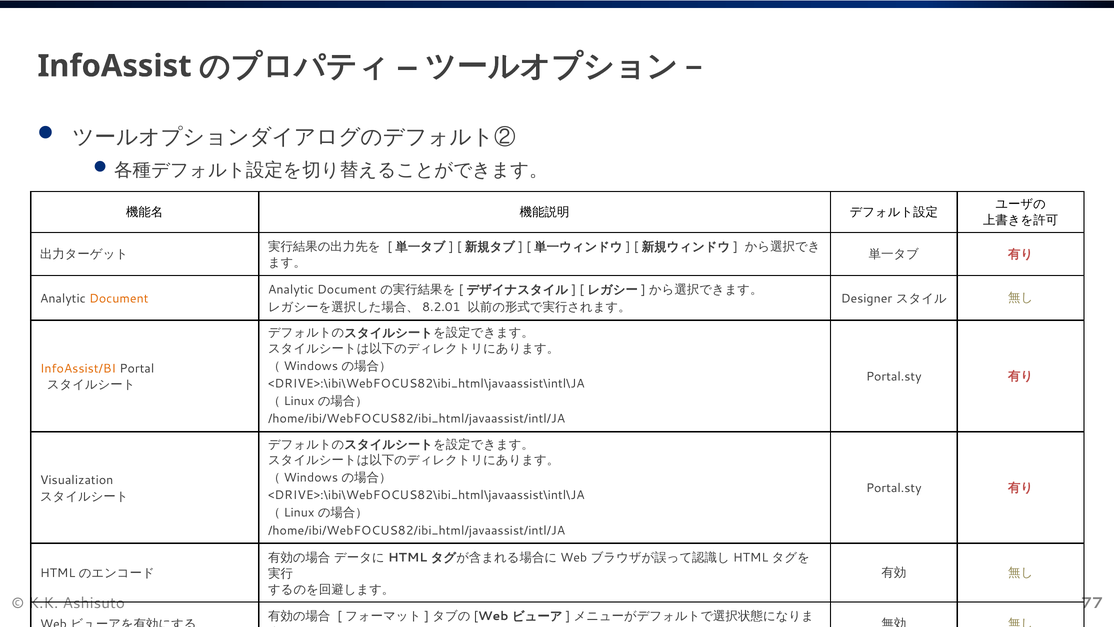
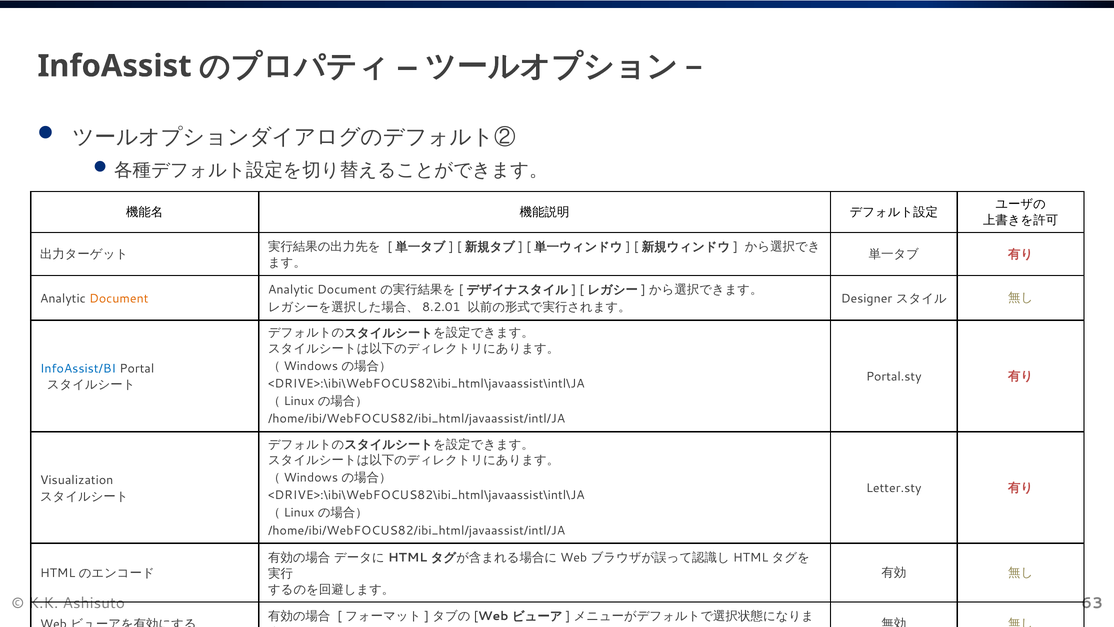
InfoAssist/BI colour: orange -> blue
Portal.sty at (894, 488): Portal.sty -> Letter.sty
77: 77 -> 63
